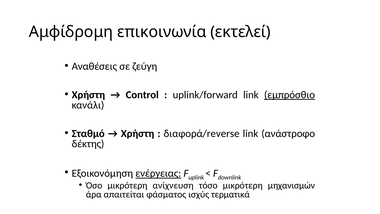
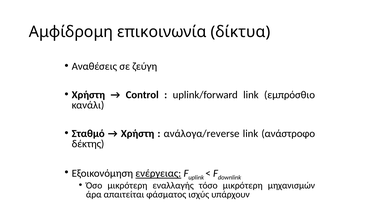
εκτελεί: εκτελεί -> δίκτυα
εμπρόσθιο underline: present -> none
διαφορά/reverse: διαφορά/reverse -> ανάλογα/reverse
ανίχνευση: ανίχνευση -> εναλλαγής
τερματικά: τερματικά -> υπάρχουν
